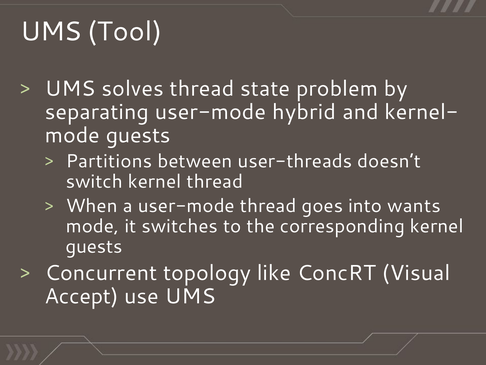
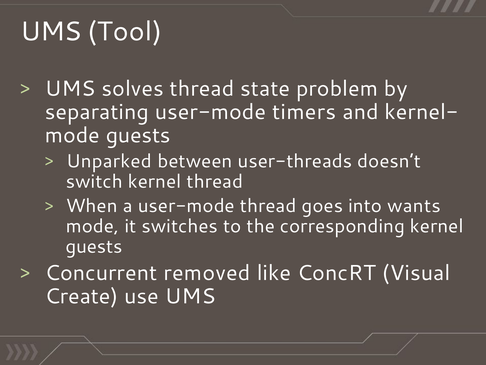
hybrid: hybrid -> timers
Partitions: Partitions -> Unparked
topology: topology -> removed
Accept: Accept -> Create
